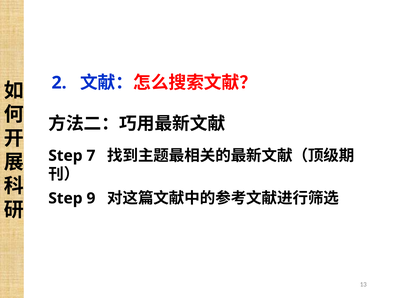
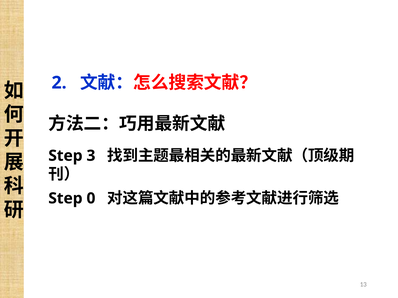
7: 7 -> 3
9: 9 -> 0
